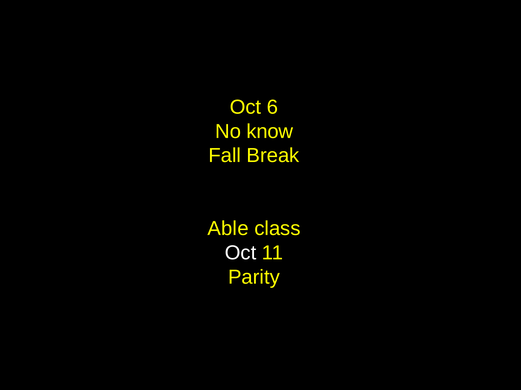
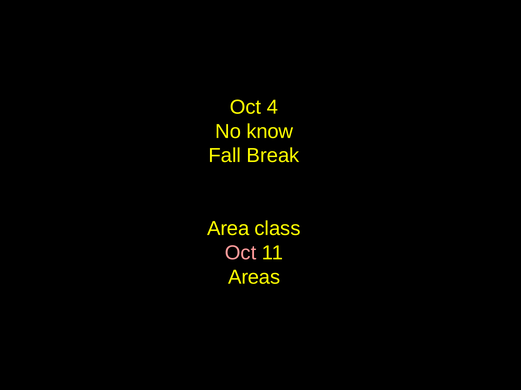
6: 6 -> 4
Able: Able -> Area
Oct at (241, 253) colour: white -> pink
Parity: Parity -> Areas
